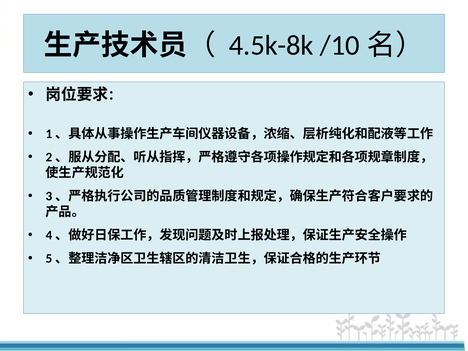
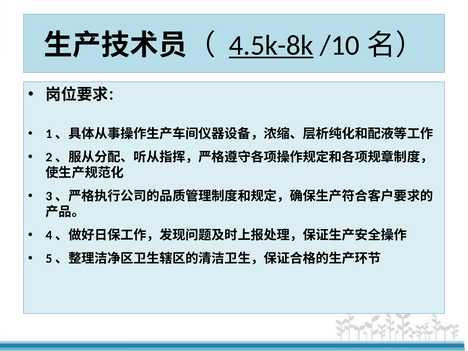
4.5k-8k underline: none -> present
